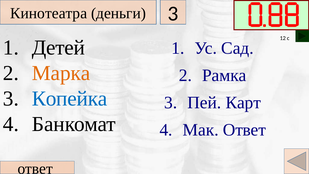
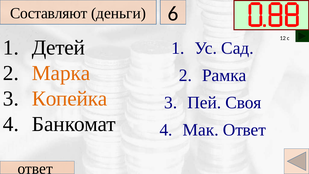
Кинотеатра: Кинотеатра -> Составляют
деньги 3: 3 -> 6
Копейка colour: blue -> orange
Карт: Карт -> Своя
